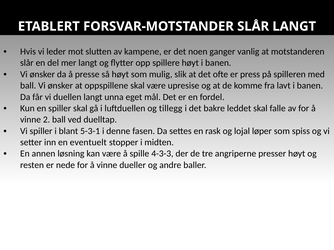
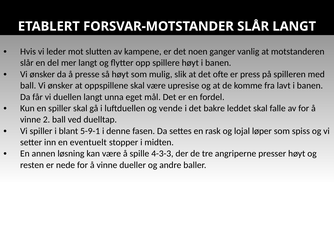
tillegg: tillegg -> vende
5-3-1: 5-3-1 -> 5-9-1
